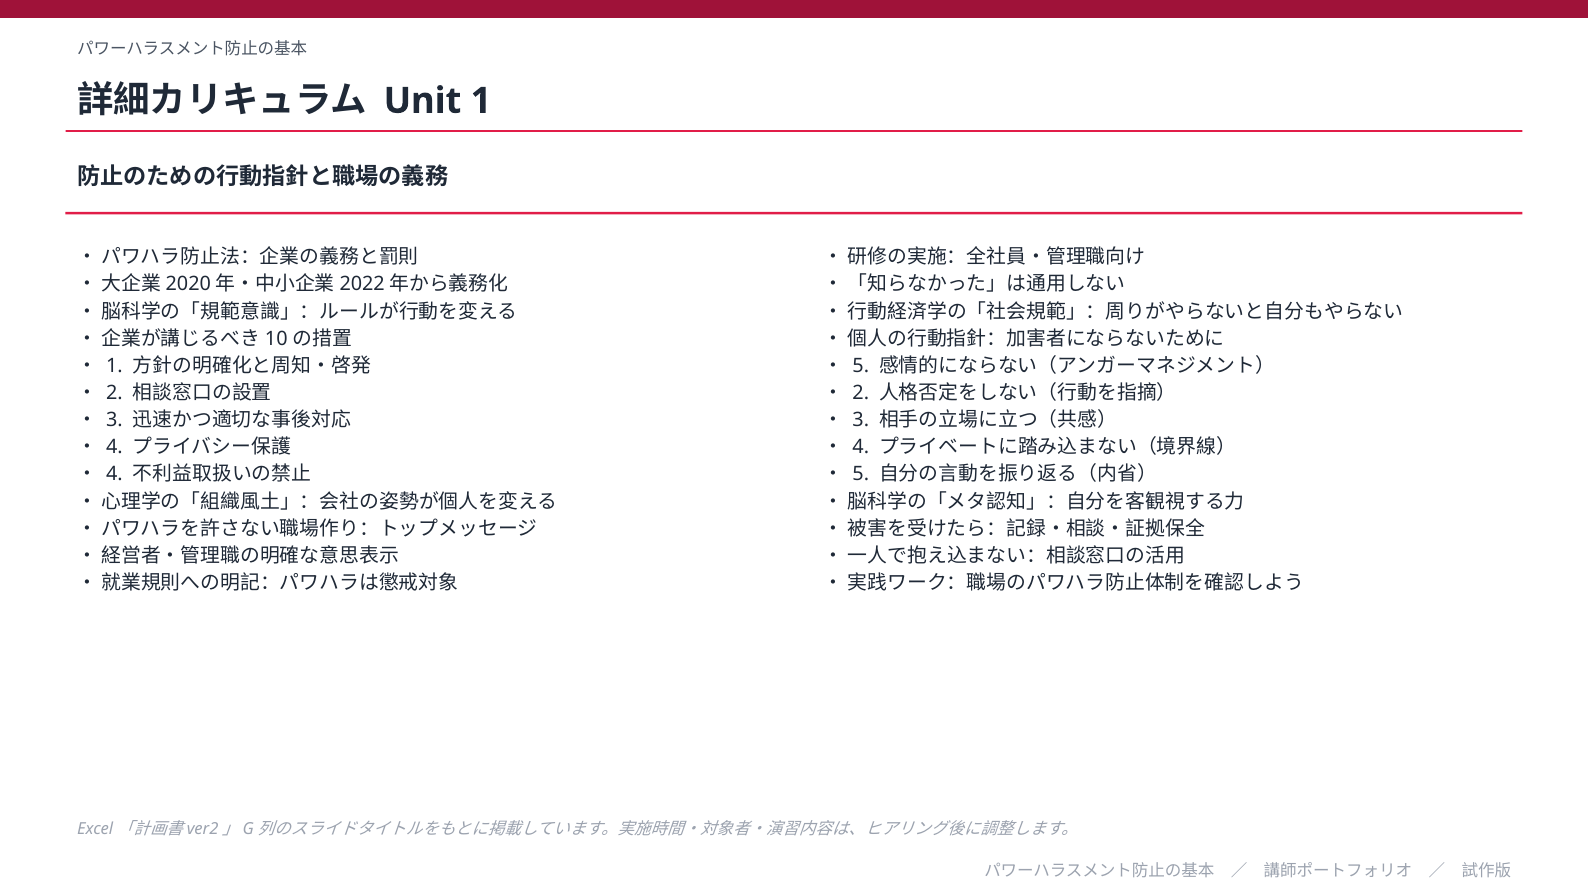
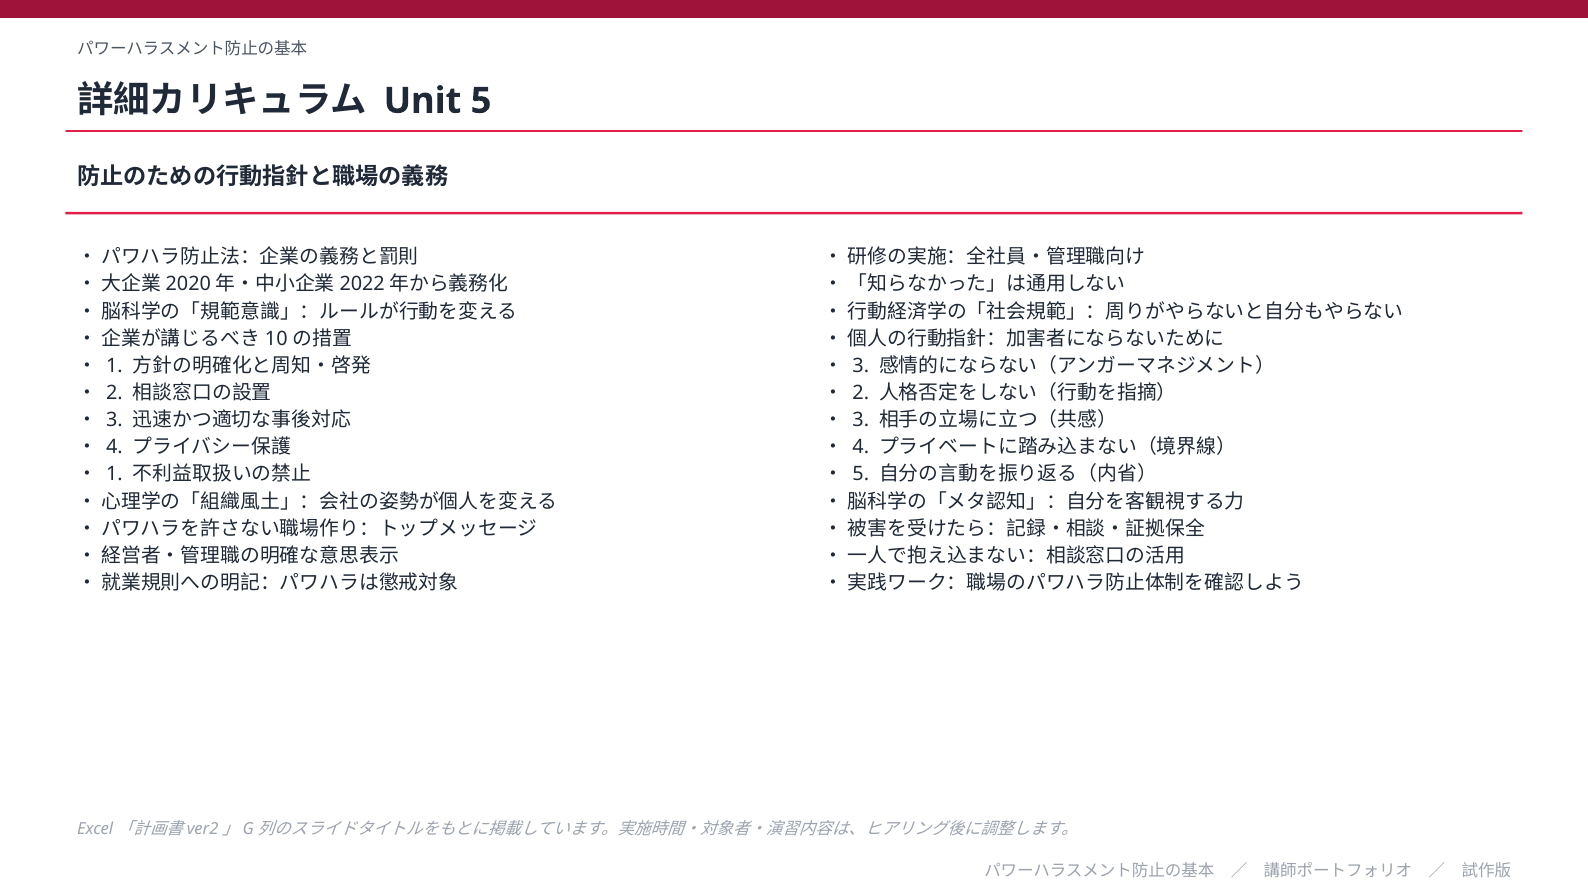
Unit 1: 1 -> 5
5 at (861, 366): 5 -> 3
4 at (114, 475): 4 -> 1
